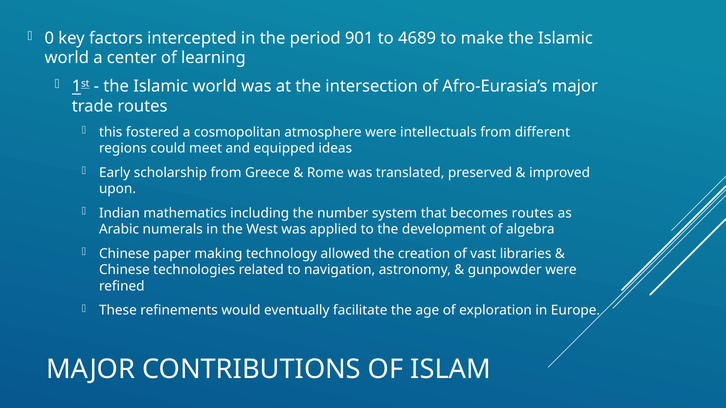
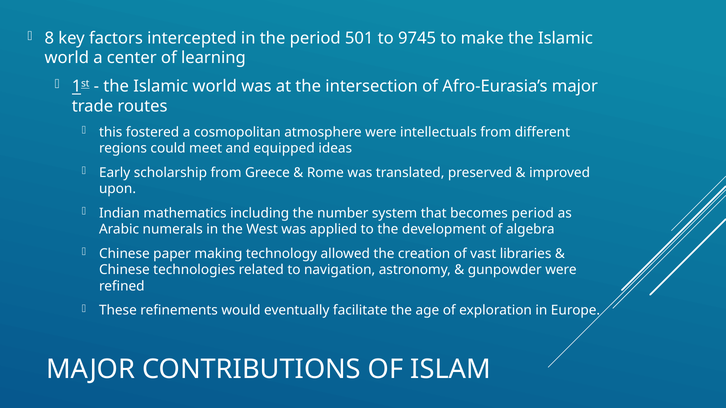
0: 0 -> 8
901: 901 -> 501
4689: 4689 -> 9745
becomes routes: routes -> period
